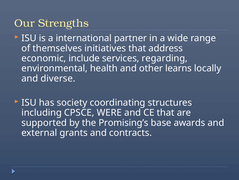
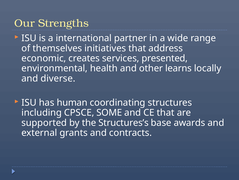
include: include -> creates
regarding: regarding -> presented
society: society -> human
WERE: WERE -> SOME
Promising’s: Promising’s -> Structures’s
